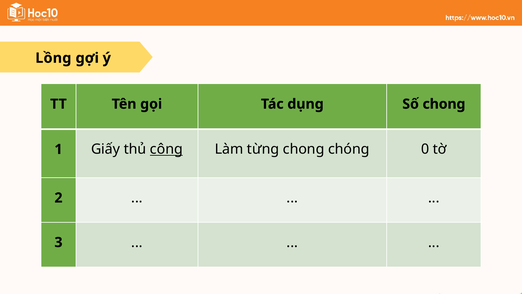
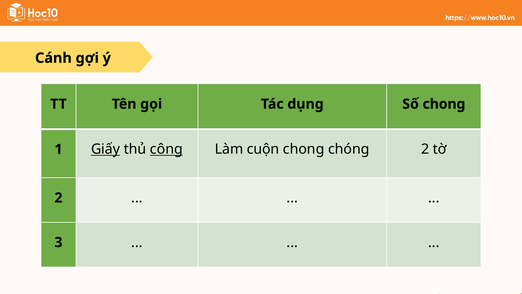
Lồng: Lồng -> Cánh
Giấy underline: none -> present
từng: từng -> cuộn
chóng 0: 0 -> 2
